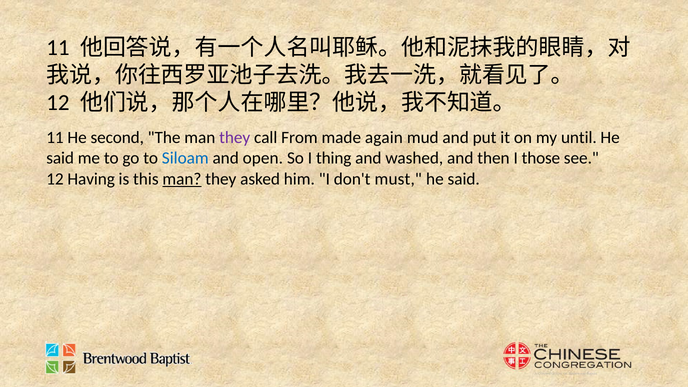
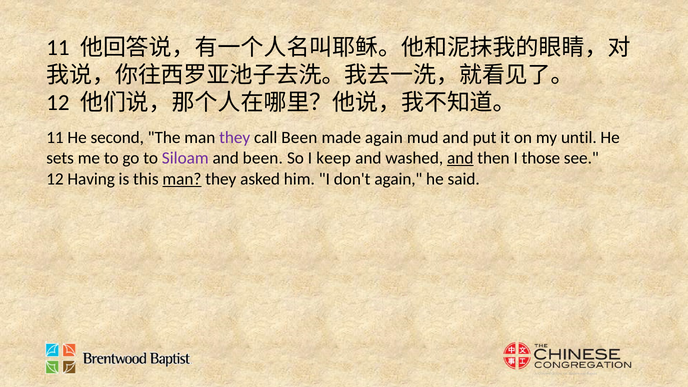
call From: From -> Been
said at (60, 158): said -> sets
Siloam colour: blue -> purple
and open: open -> been
thing: thing -> keep
and at (460, 158) underline: none -> present
don't must: must -> again
